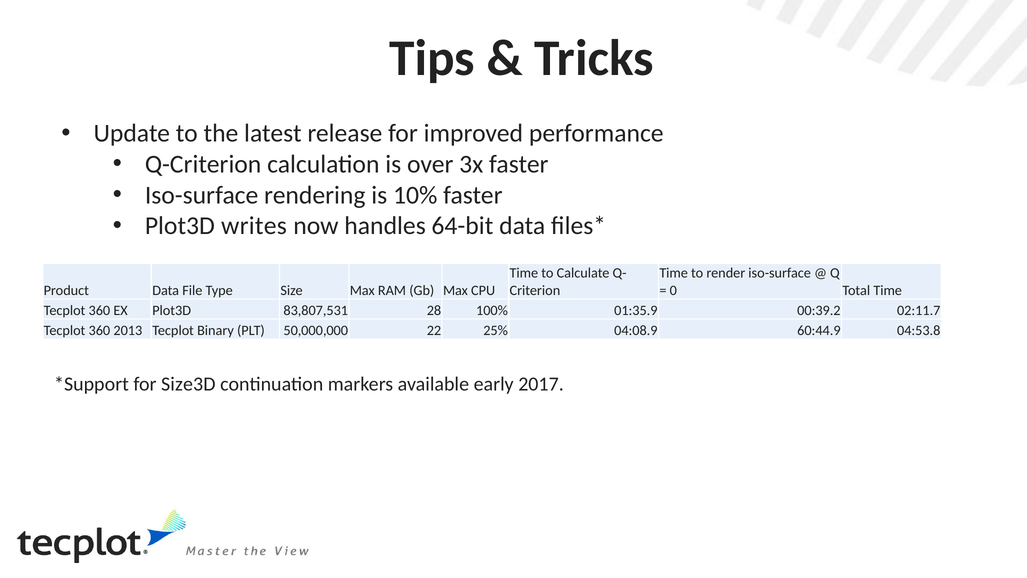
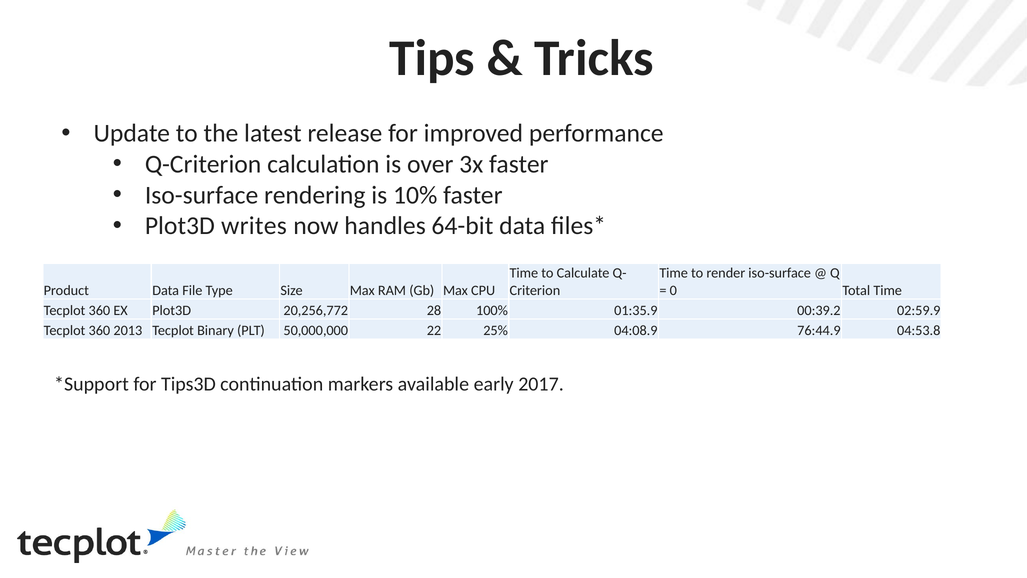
83,807,531: 83,807,531 -> 20,256,772
02:11.7: 02:11.7 -> 02:59.9
60:44.9: 60:44.9 -> 76:44.9
Size3D: Size3D -> Tips3D
